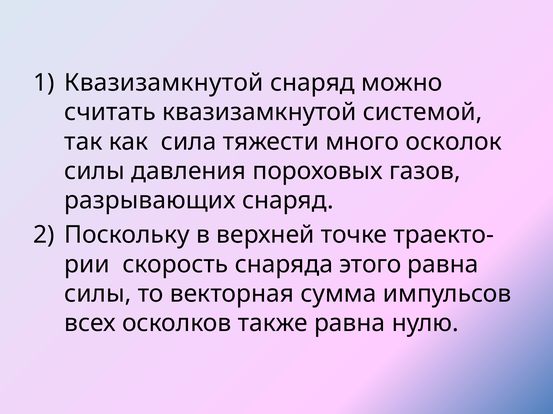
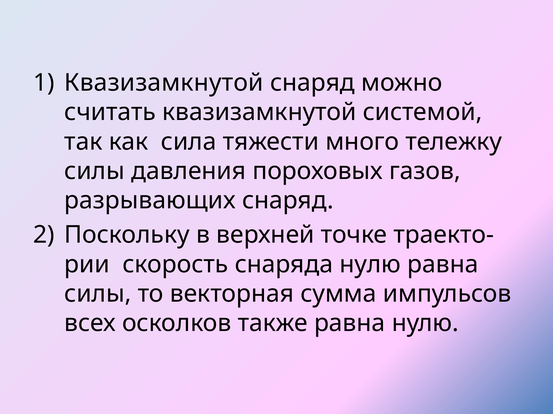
осколок: осколок -> тележку
снаряда этого: этого -> нулю
